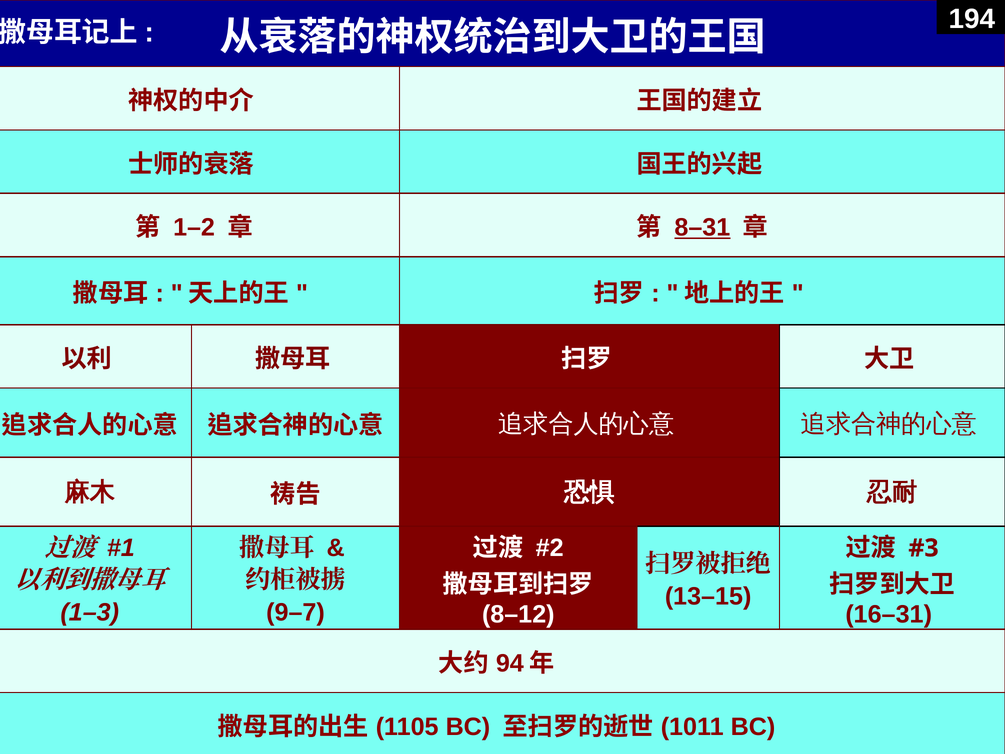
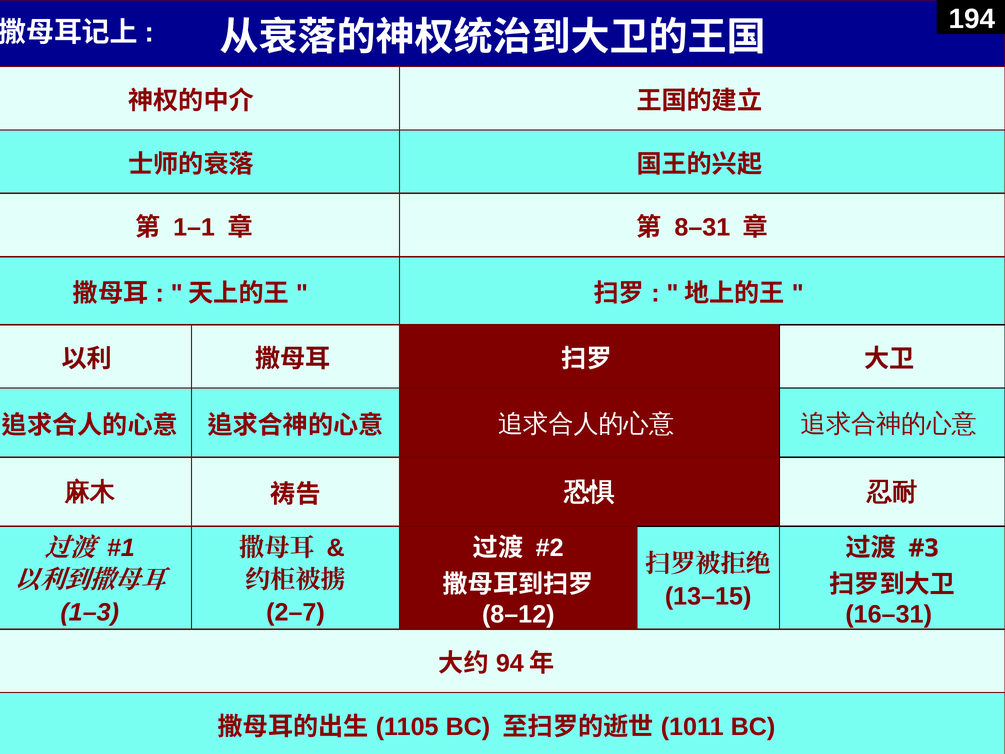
1–2: 1–2 -> 1–1
8–31 underline: present -> none
9–7: 9–7 -> 2–7
